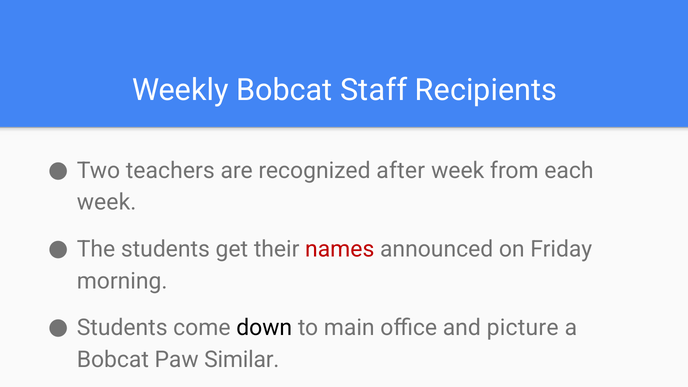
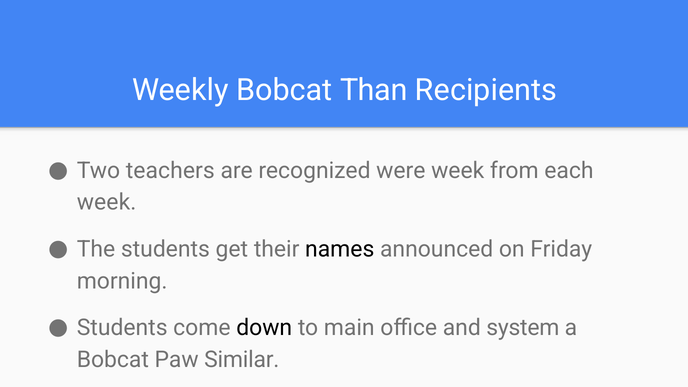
Staff: Staff -> Than
after: after -> were
names colour: red -> black
picture: picture -> system
